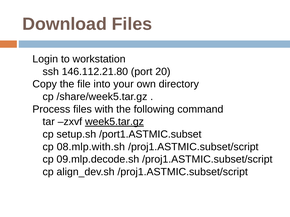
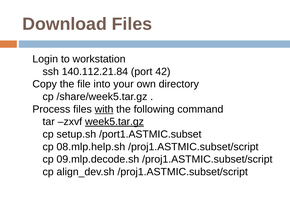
146.112.21.80: 146.112.21.80 -> 140.112.21.84
20: 20 -> 42
with underline: none -> present
08.mlp.with.sh: 08.mlp.with.sh -> 08.mlp.help.sh
